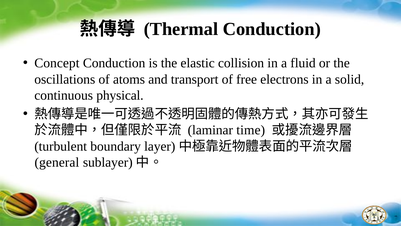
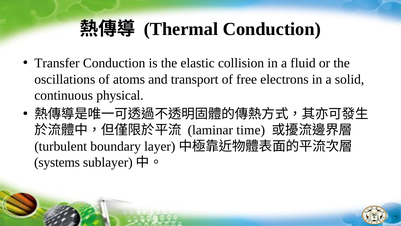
Concept: Concept -> Transfer
general: general -> systems
